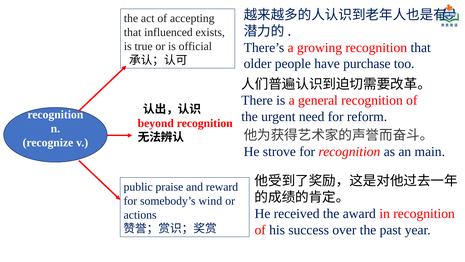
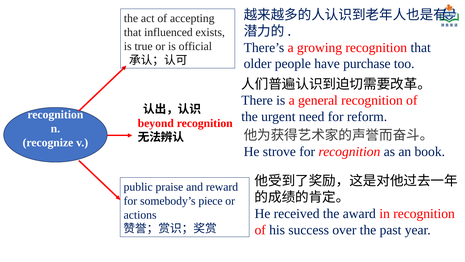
main: main -> book
wind: wind -> piece
